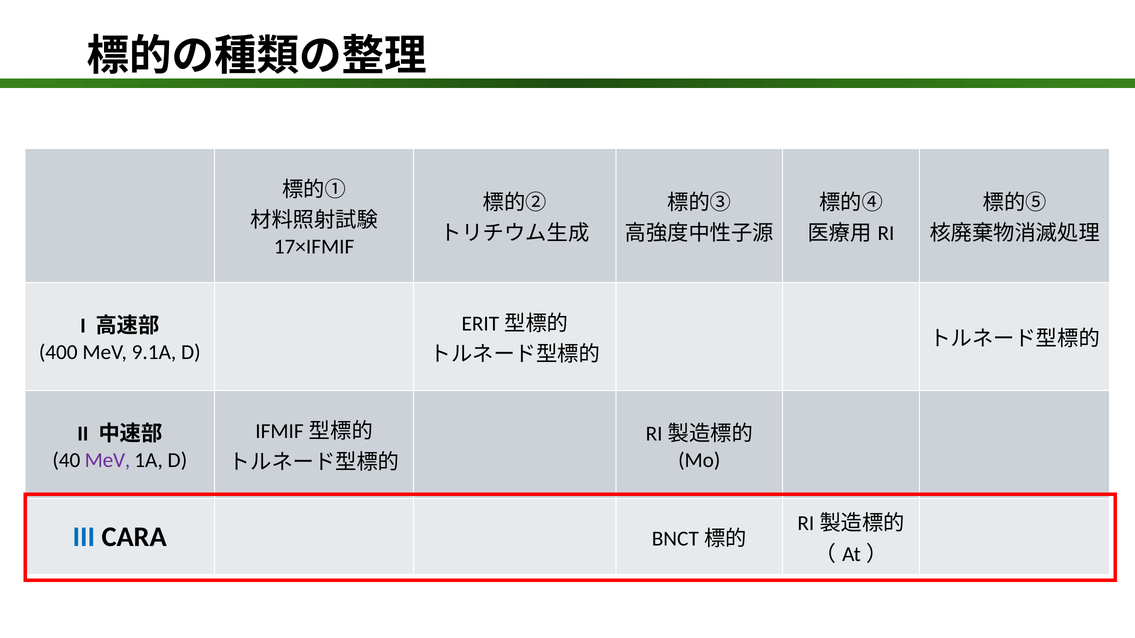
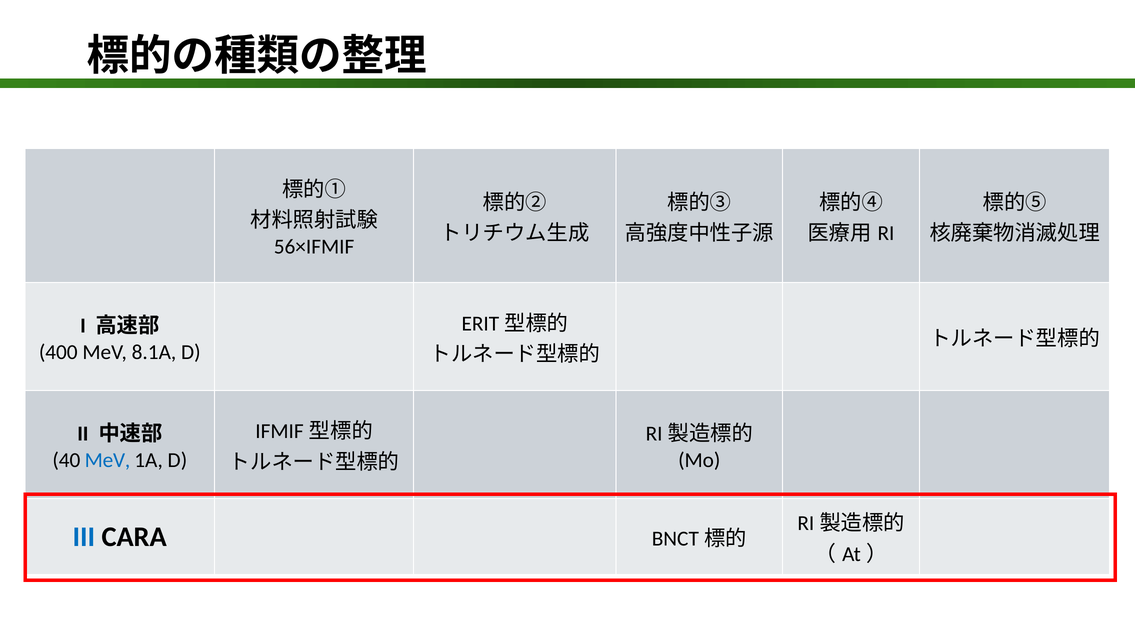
17×IFMIF: 17×IFMIF -> 56×IFMIF
9.1A: 9.1A -> 8.1A
MeV at (107, 461) colour: purple -> blue
